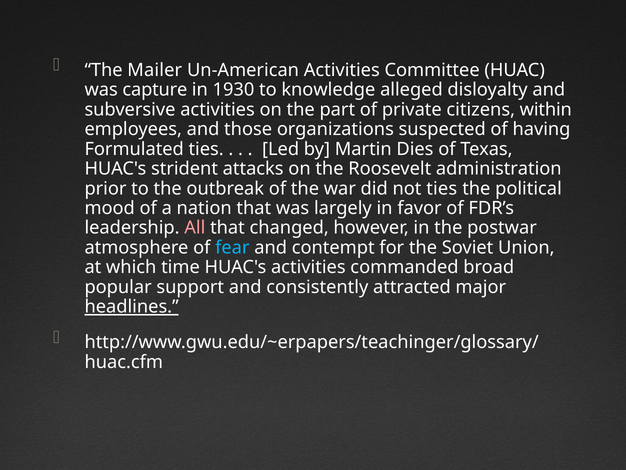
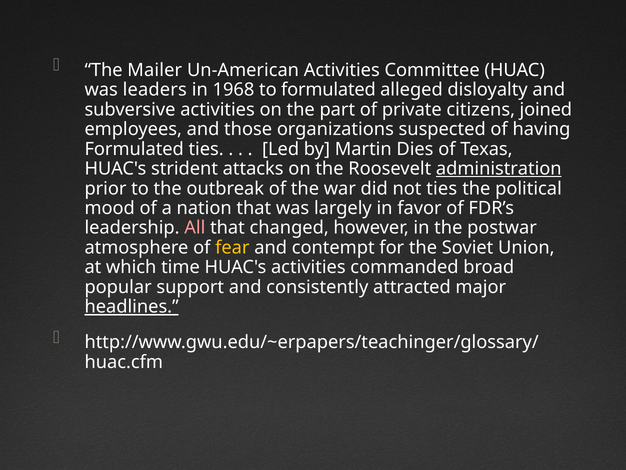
capture: capture -> leaders
1930: 1930 -> 1968
to knowledge: knowledge -> formulated
within: within -> joined
administration underline: none -> present
fear colour: light blue -> yellow
